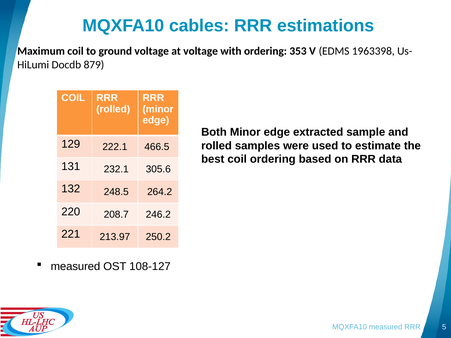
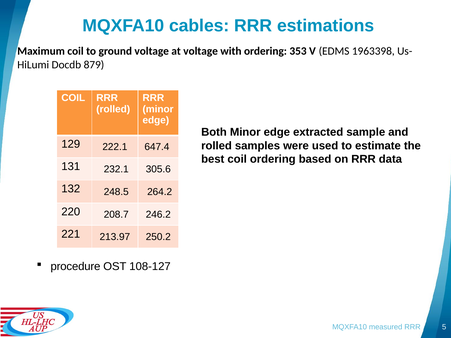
466.5: 466.5 -> 647.4
measured at (75, 267): measured -> procedure
